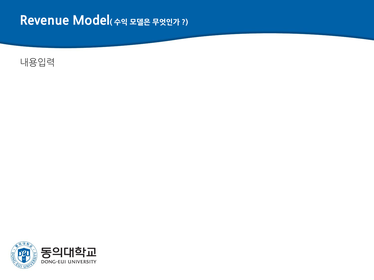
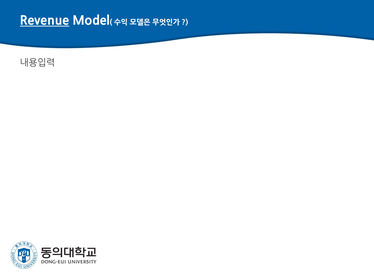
Revenue underline: none -> present
